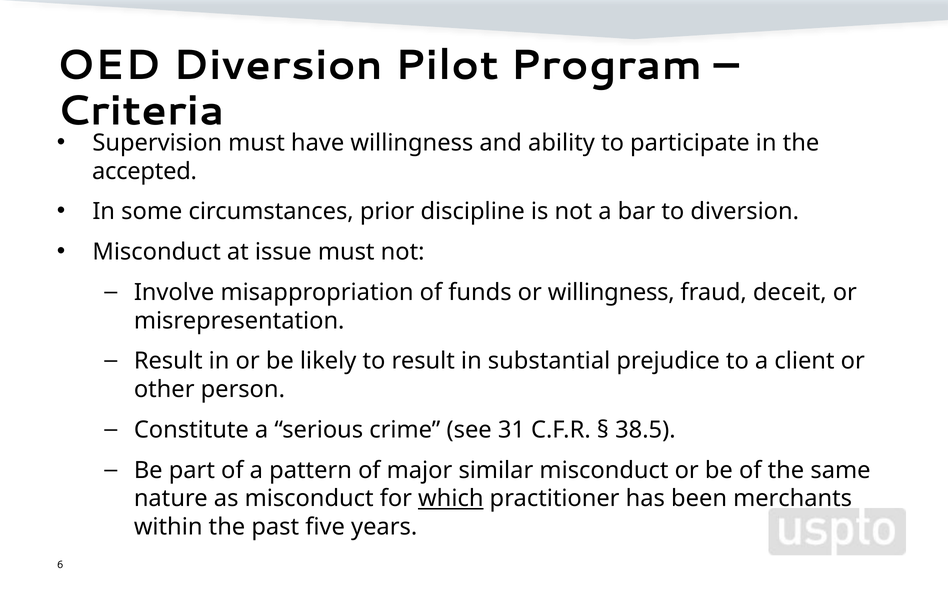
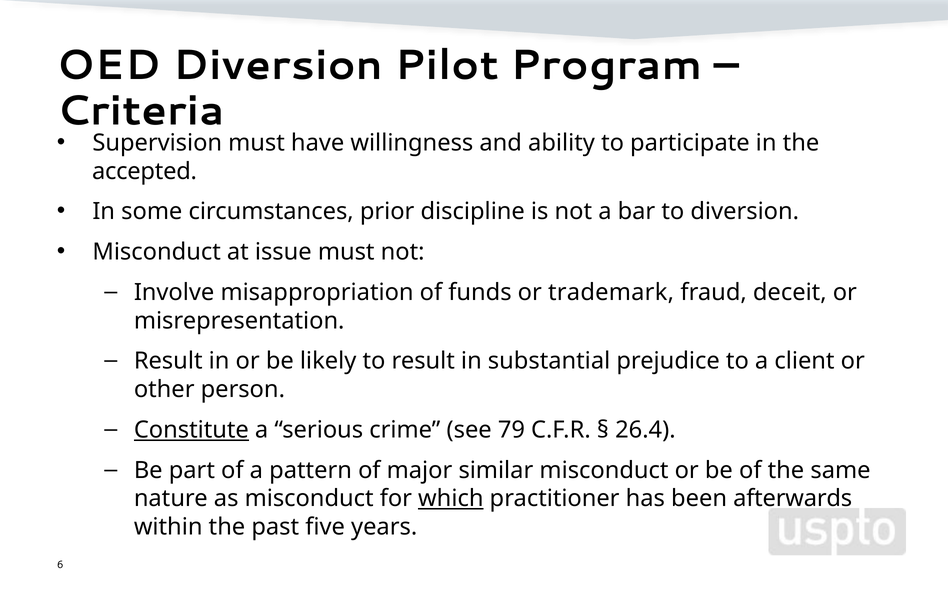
or willingness: willingness -> trademark
Constitute underline: none -> present
31: 31 -> 79
38.5: 38.5 -> 26.4
merchants: merchants -> afterwards
